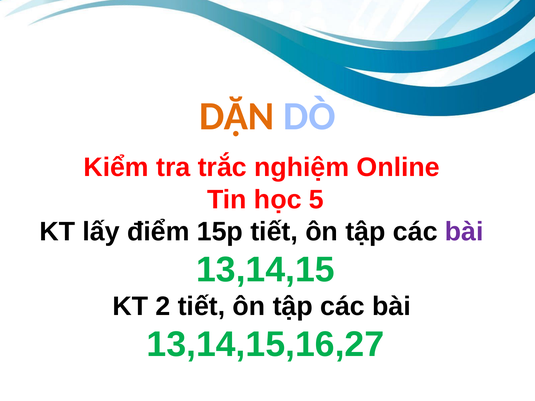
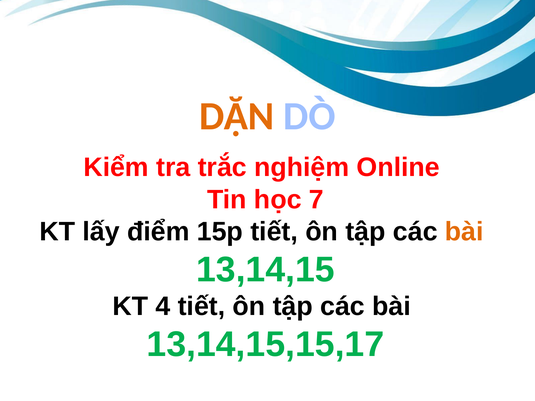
5: 5 -> 7
bài at (464, 232) colour: purple -> orange
2: 2 -> 4
13,14,15,16,27: 13,14,15,16,27 -> 13,14,15,15,17
